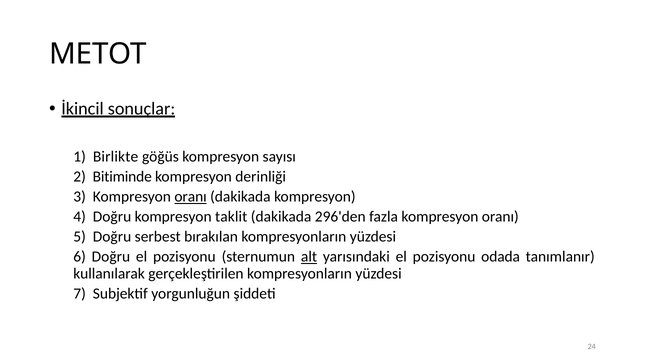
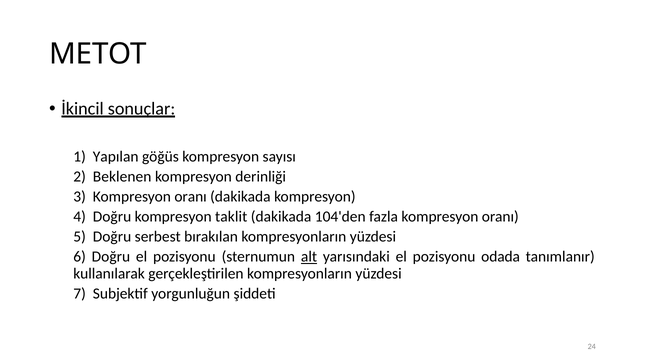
Birlikte: Birlikte -> Yapılan
Bitiminde: Bitiminde -> Beklenen
oranı at (191, 197) underline: present -> none
296'den: 296'den -> 104'den
